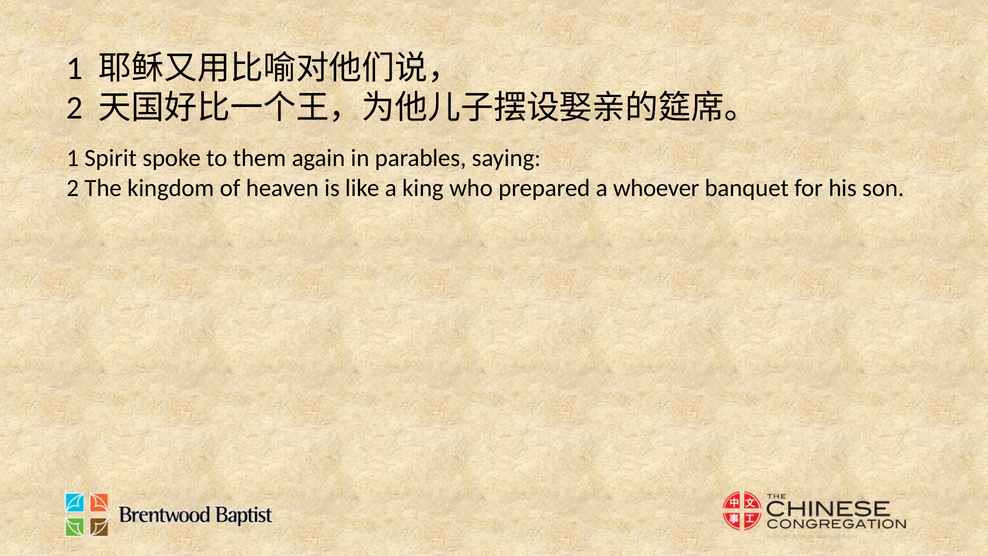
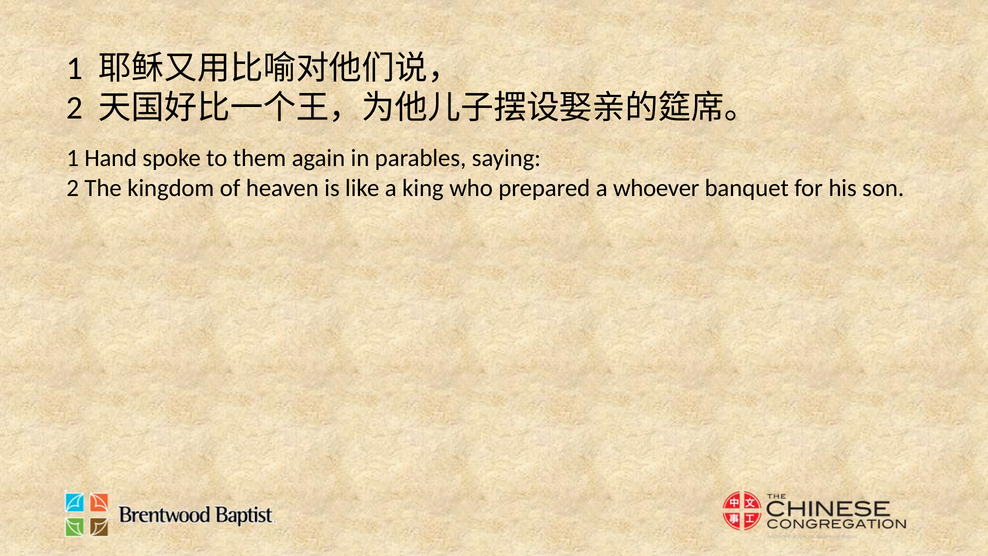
Spirit: Spirit -> Hand
